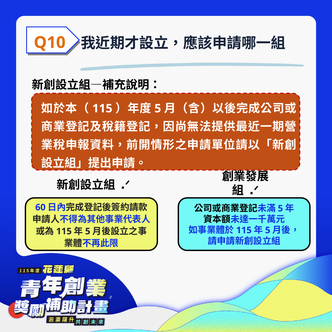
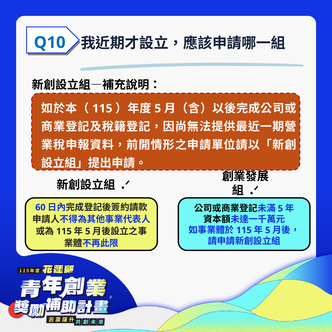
Q10 colour: orange -> blue
